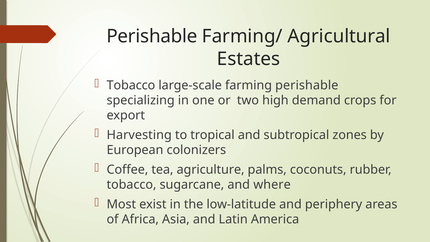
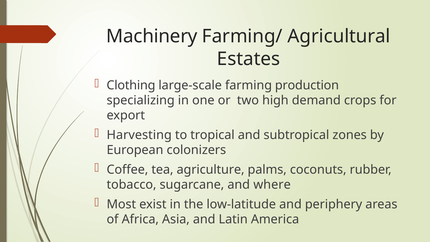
Perishable at (152, 36): Perishable -> Machinery
Tobacco at (131, 85): Tobacco -> Clothing
farming perishable: perishable -> production
